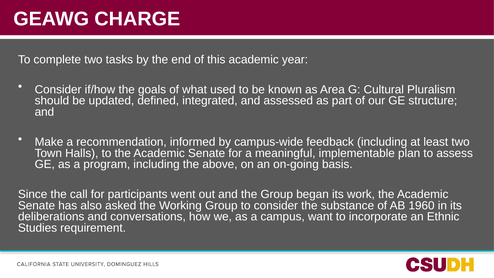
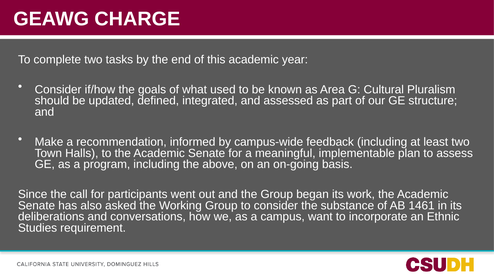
1960: 1960 -> 1461
